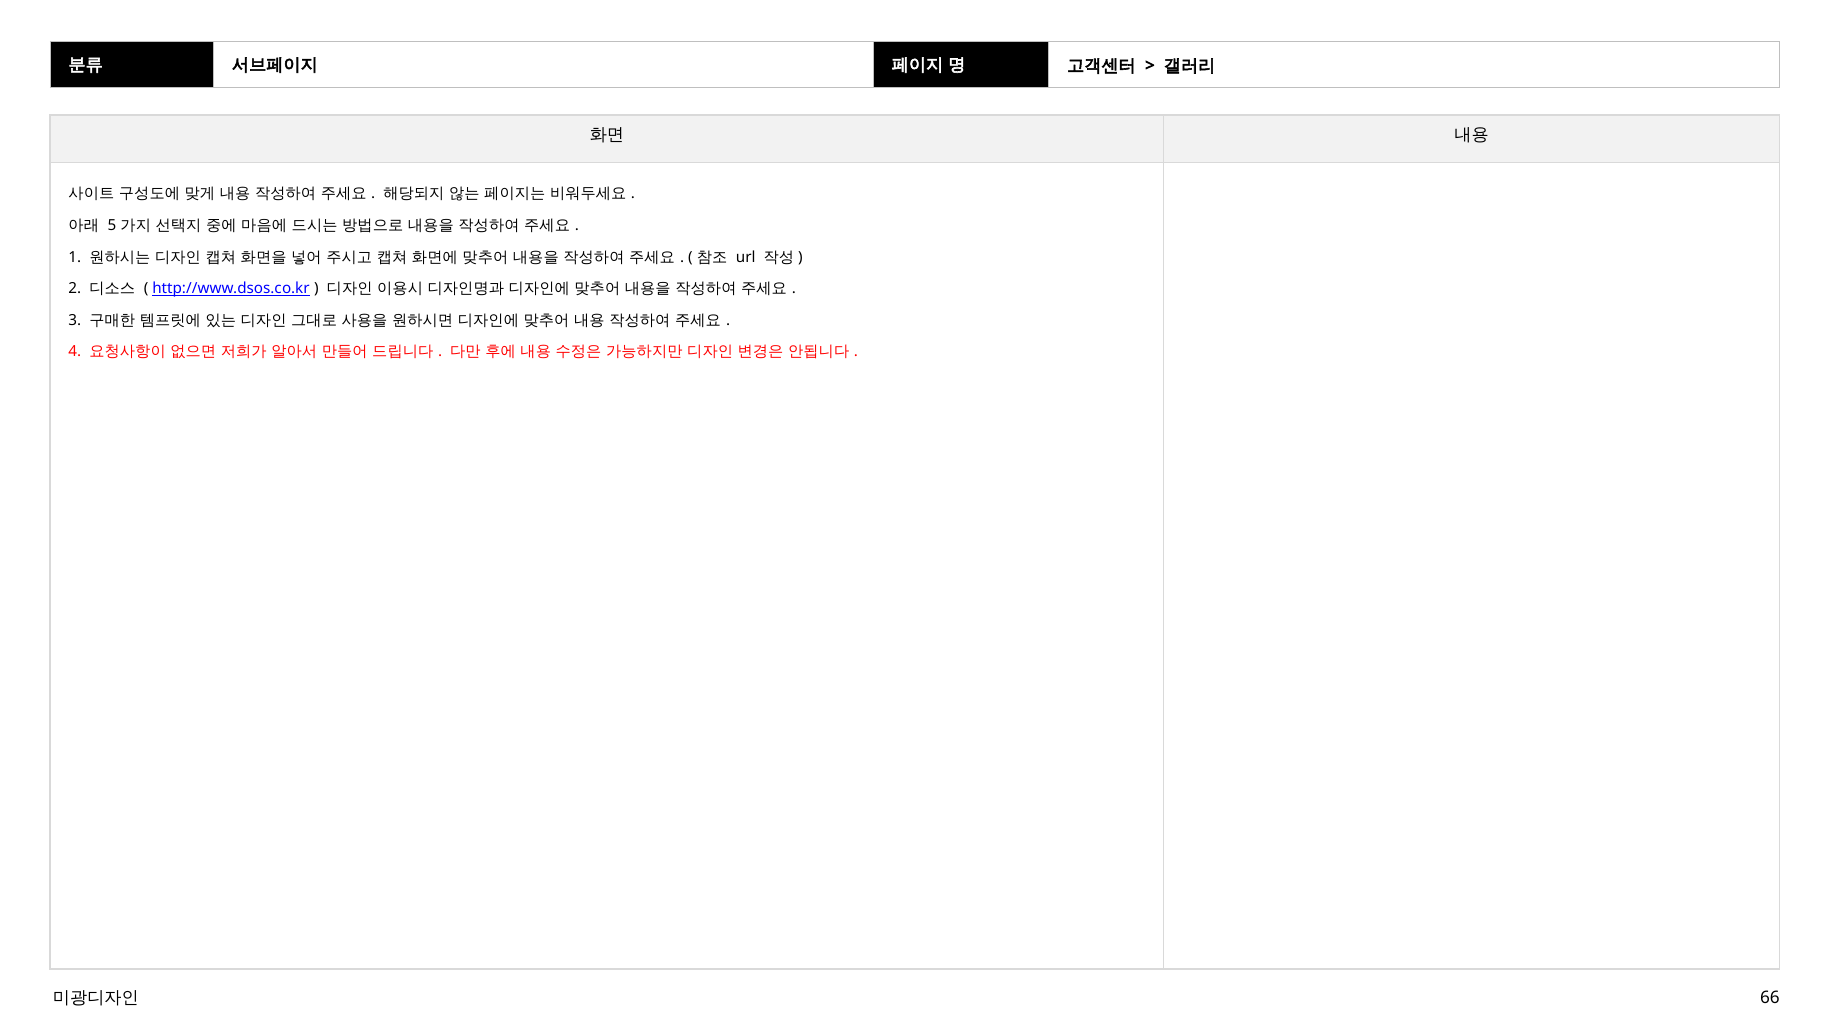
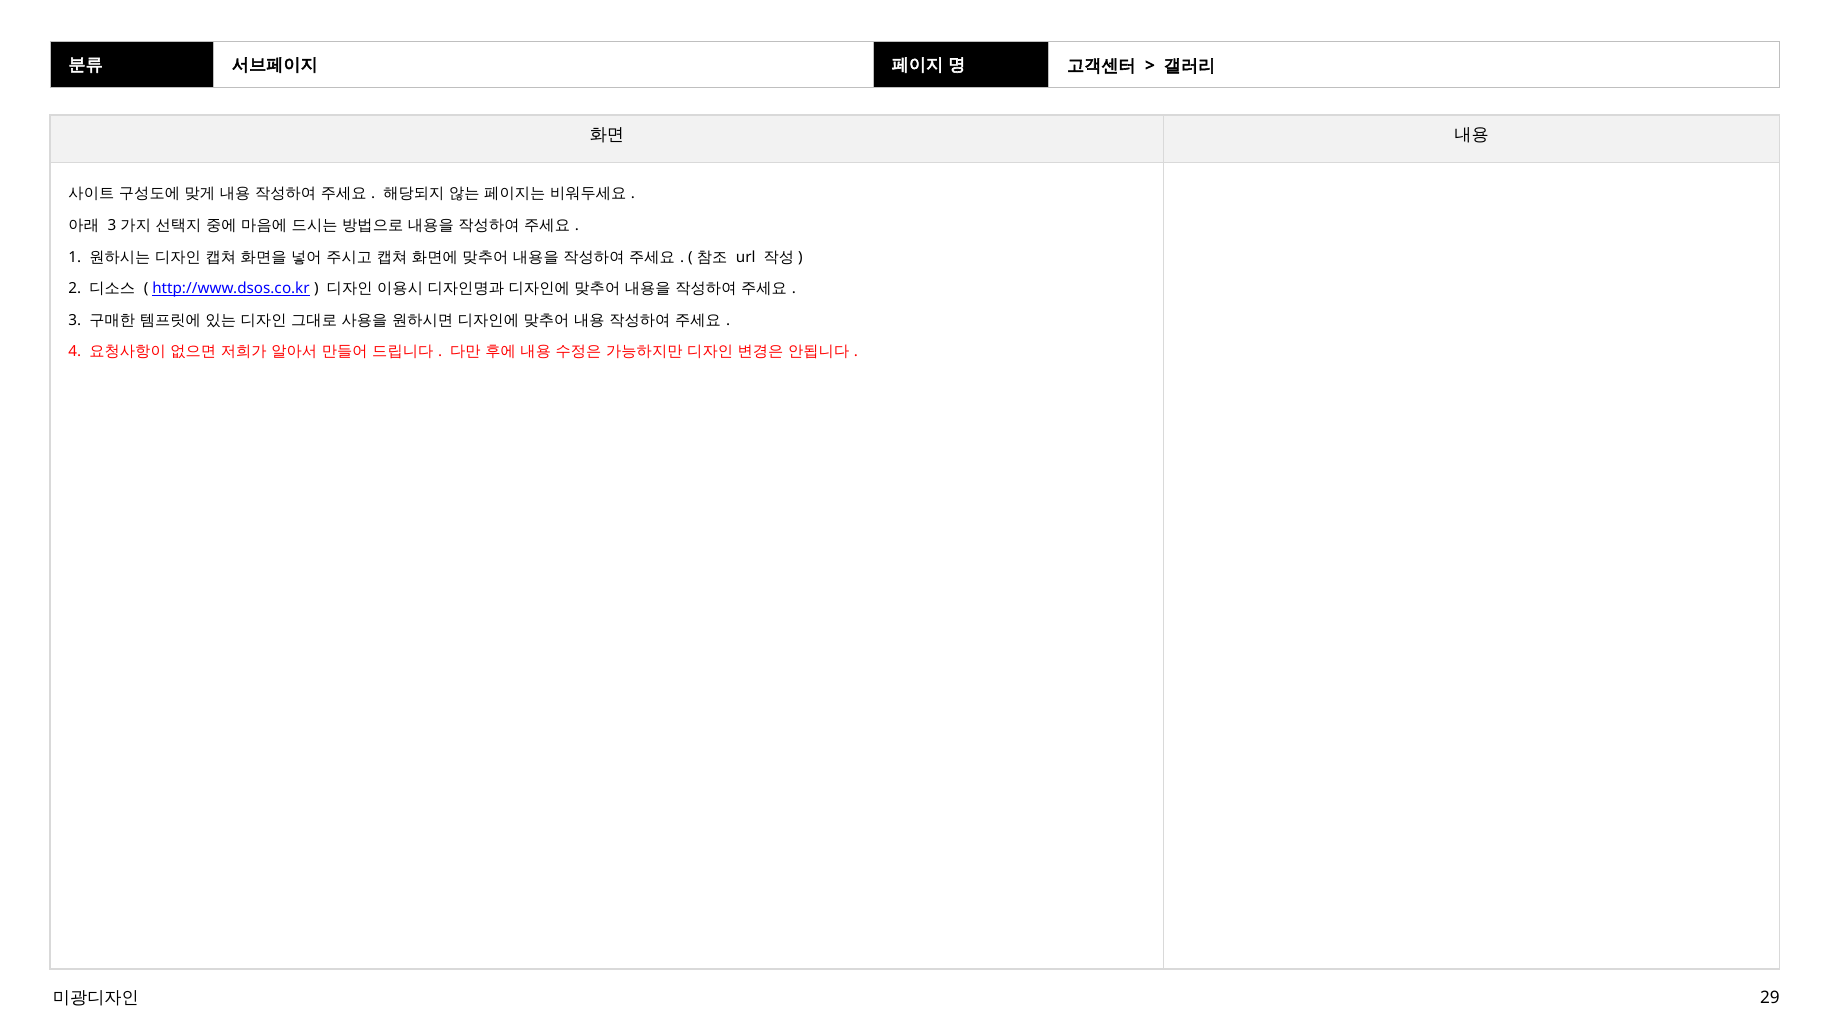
5 at (112, 225): 5 -> 3
66: 66 -> 29
